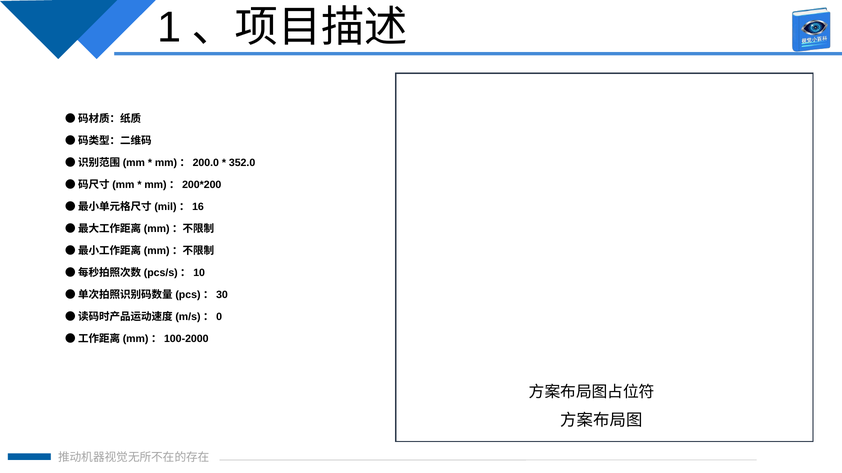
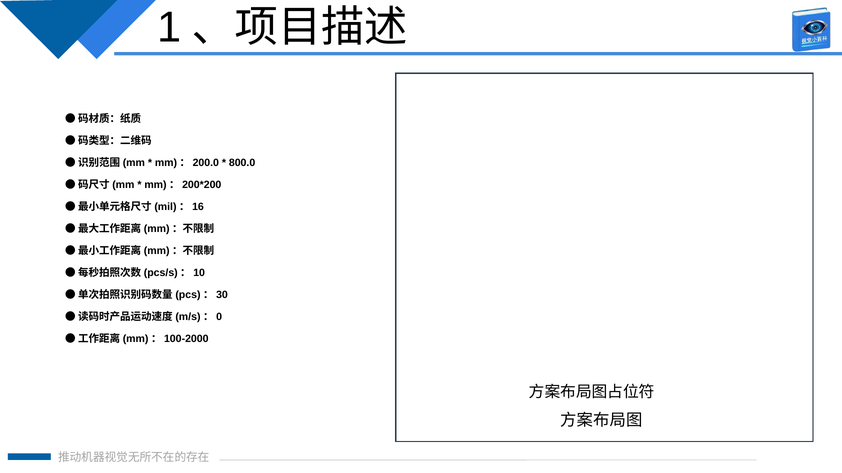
352.0: 352.0 -> 800.0
